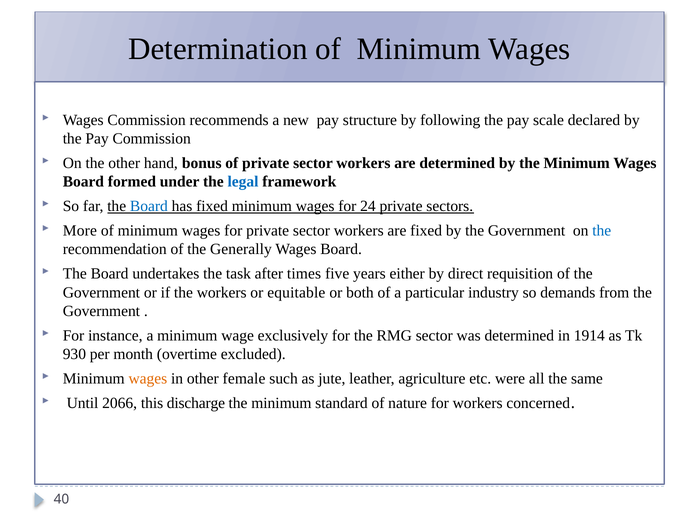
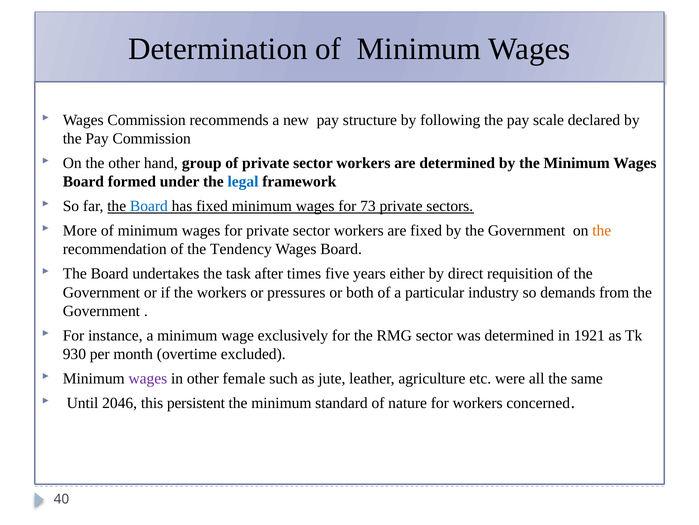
bonus: bonus -> group
24: 24 -> 73
the at (602, 230) colour: blue -> orange
Generally: Generally -> Tendency
equitable: equitable -> pressures
1914: 1914 -> 1921
wages at (148, 378) colour: orange -> purple
2066: 2066 -> 2046
discharge: discharge -> persistent
